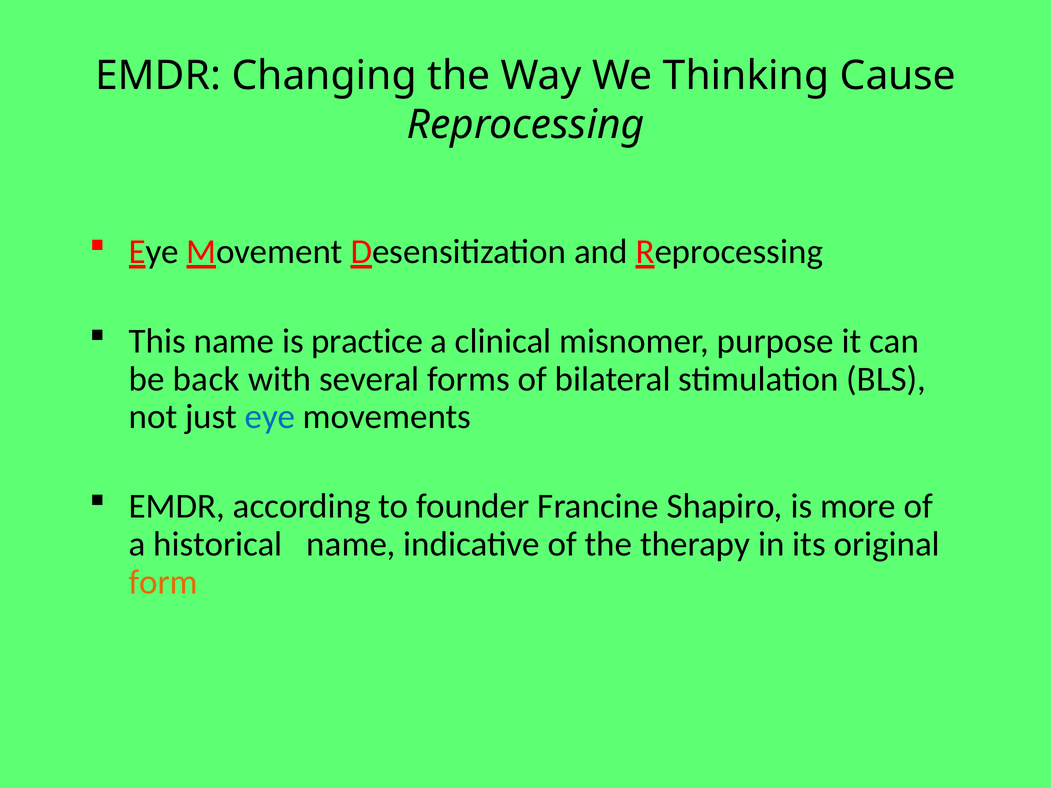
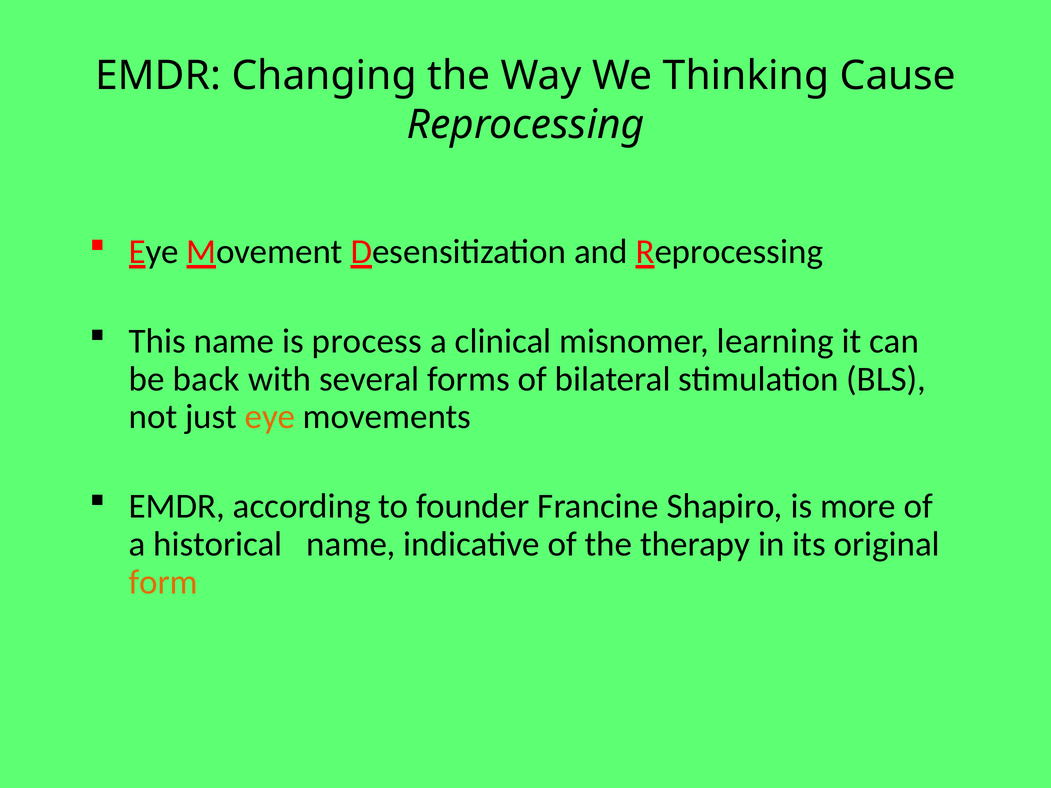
practice: practice -> process
purpose: purpose -> learning
eye at (270, 417) colour: blue -> orange
